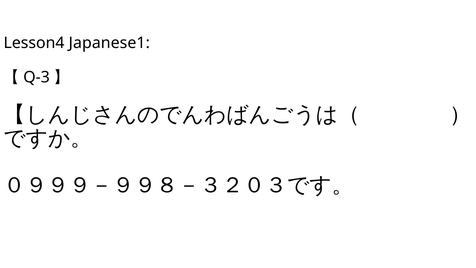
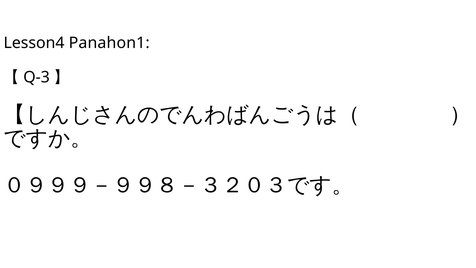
Japanese1: Japanese1 -> Panahon1
